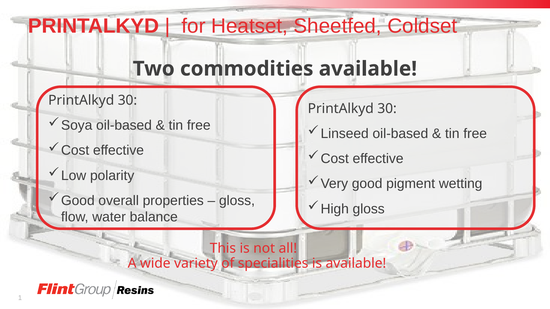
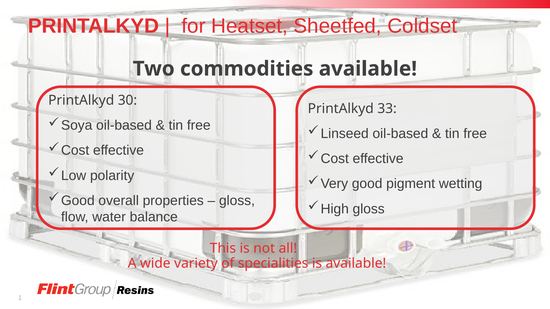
30 at (387, 109): 30 -> 33
